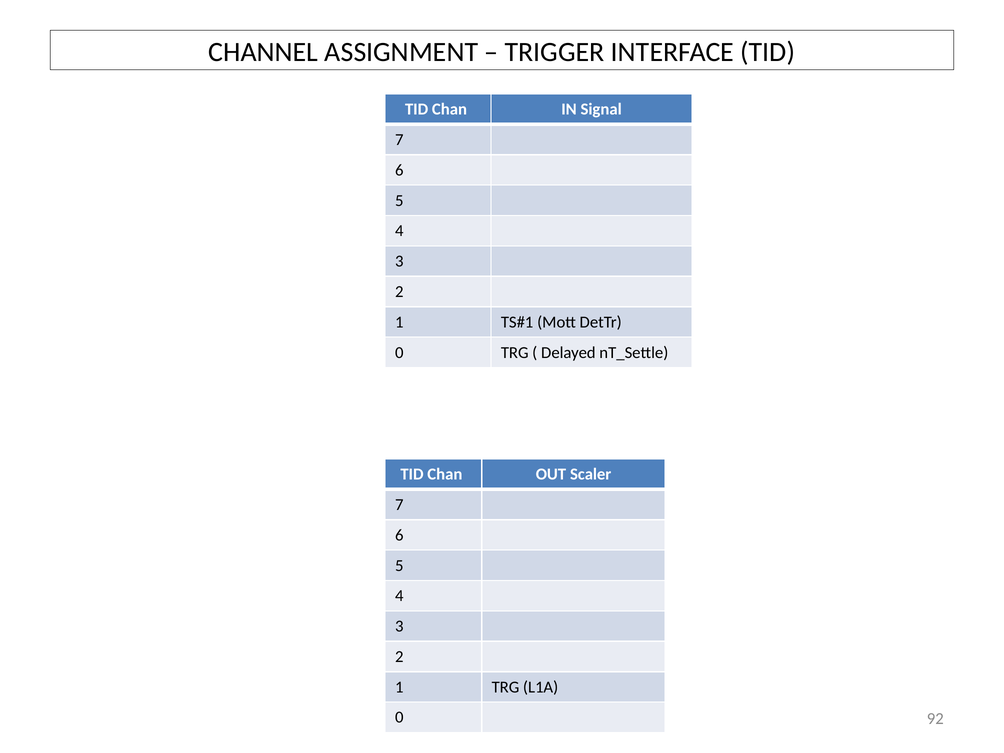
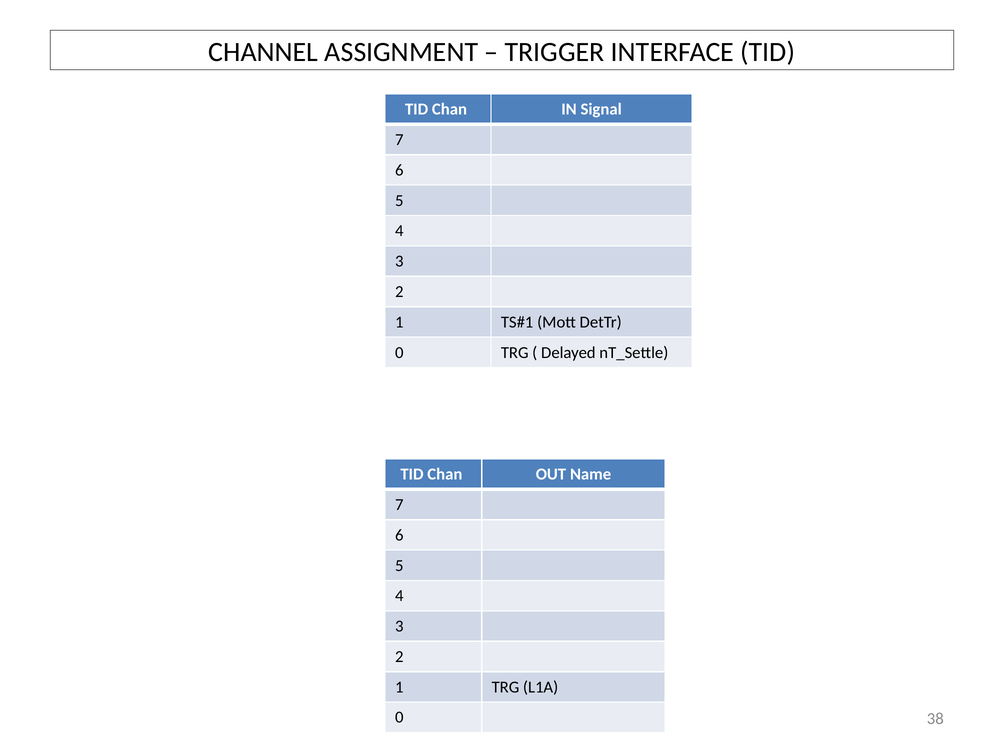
Scaler: Scaler -> Name
92: 92 -> 38
